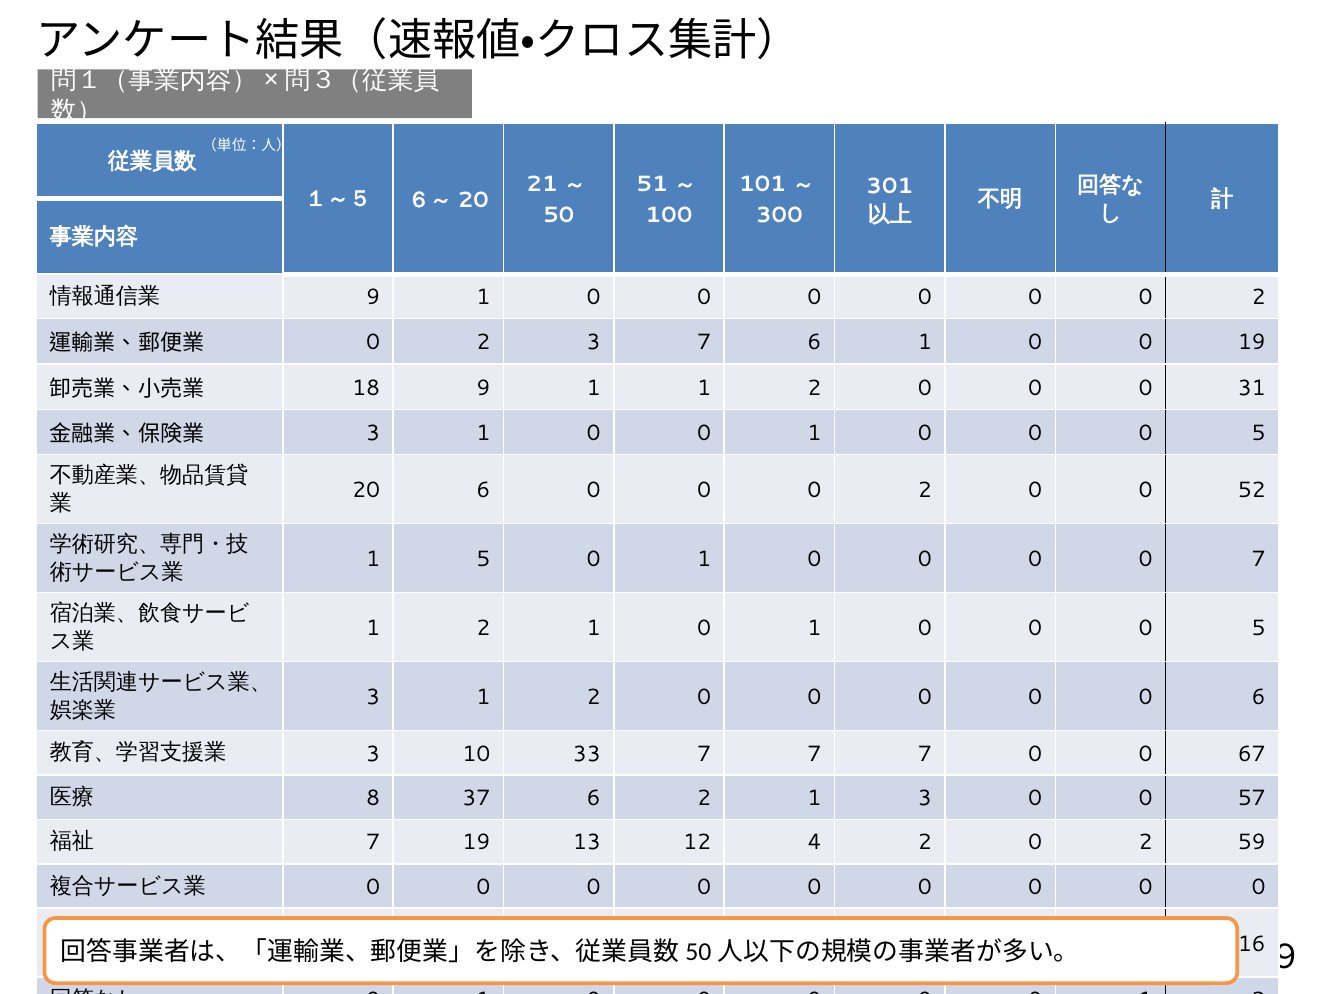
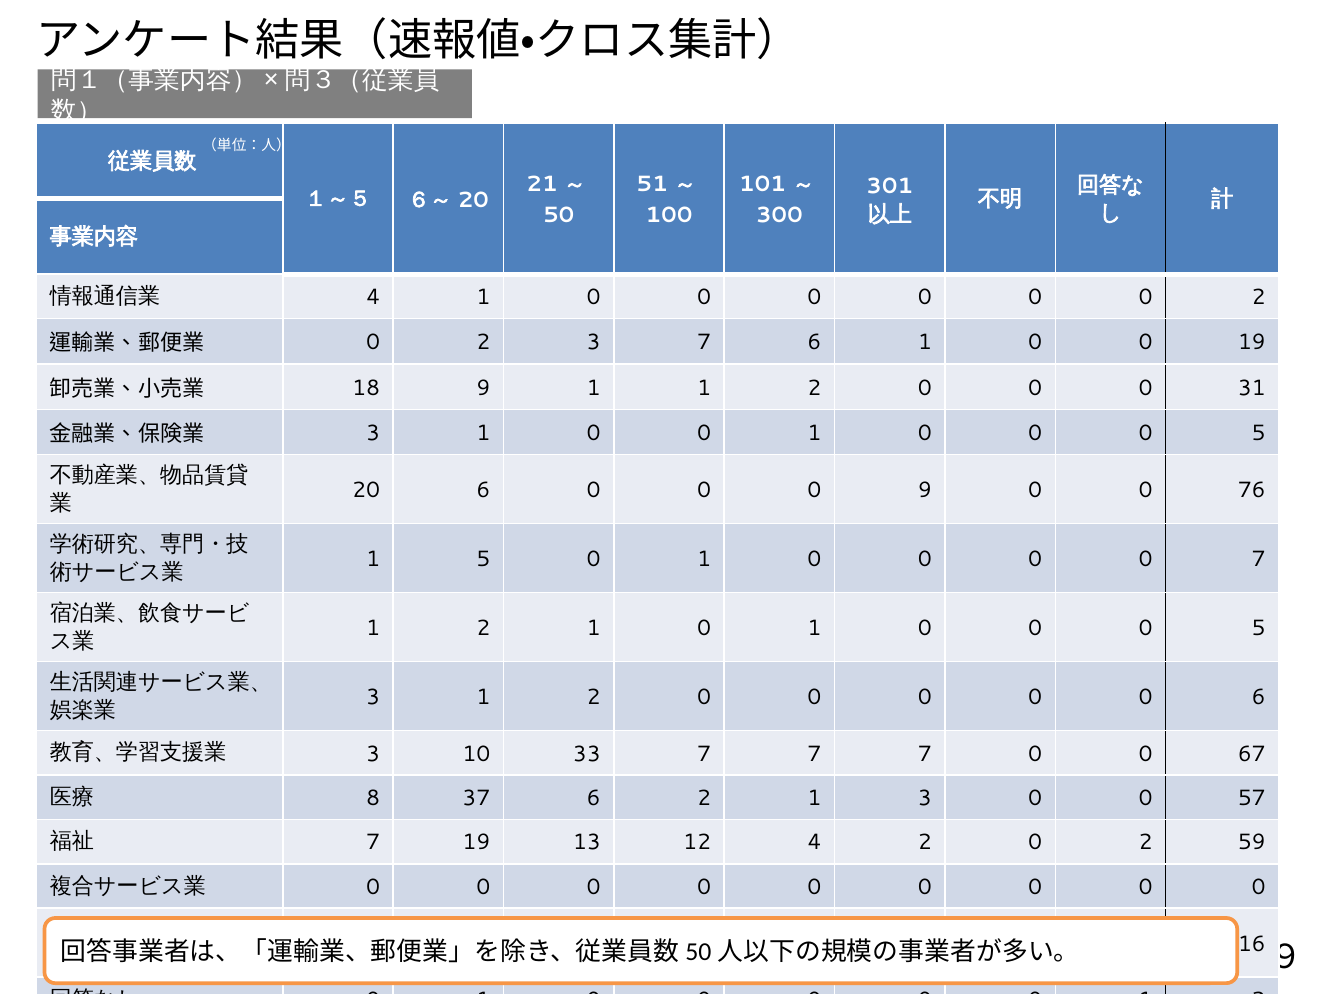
9 at (373, 298): 9 -> 4
2 at (925, 491): 2 -> 9
52: 52 -> 76
